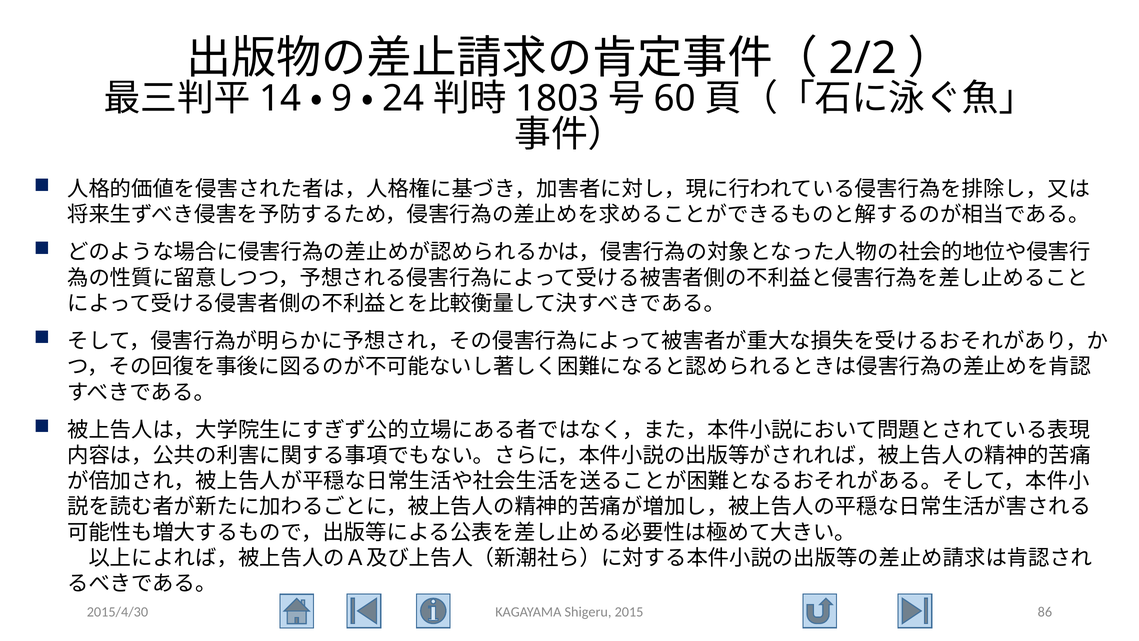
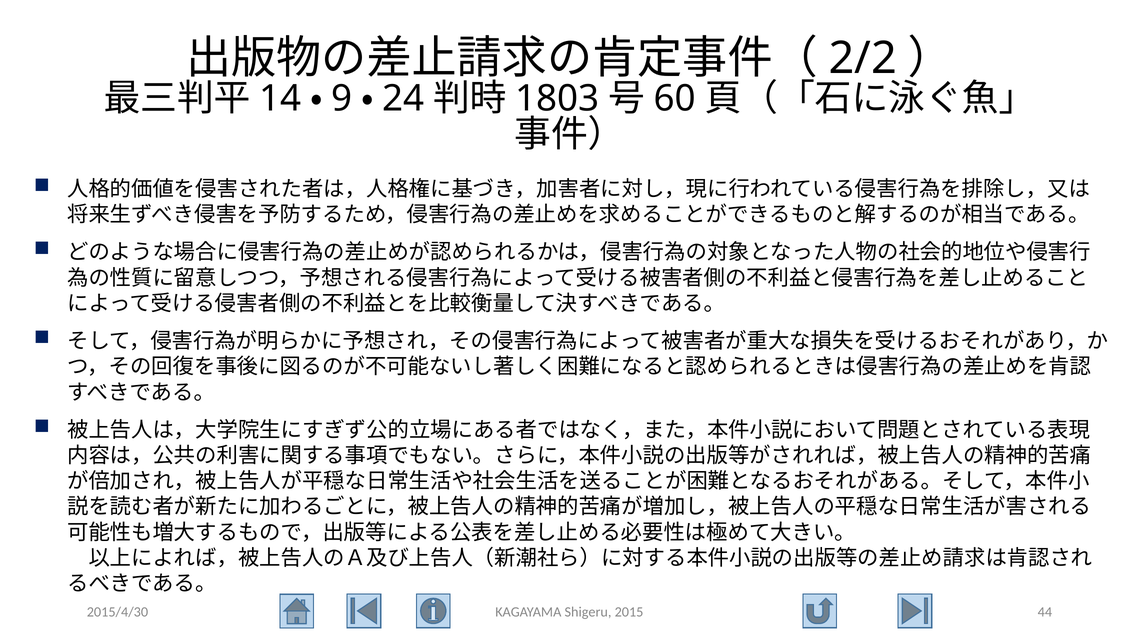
86: 86 -> 44
